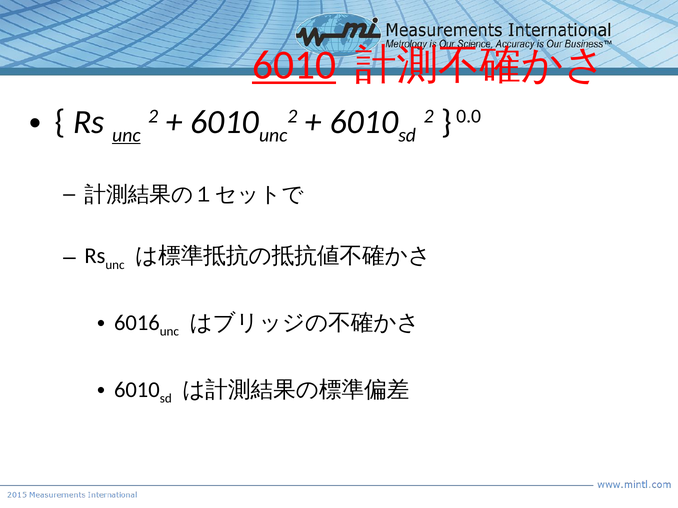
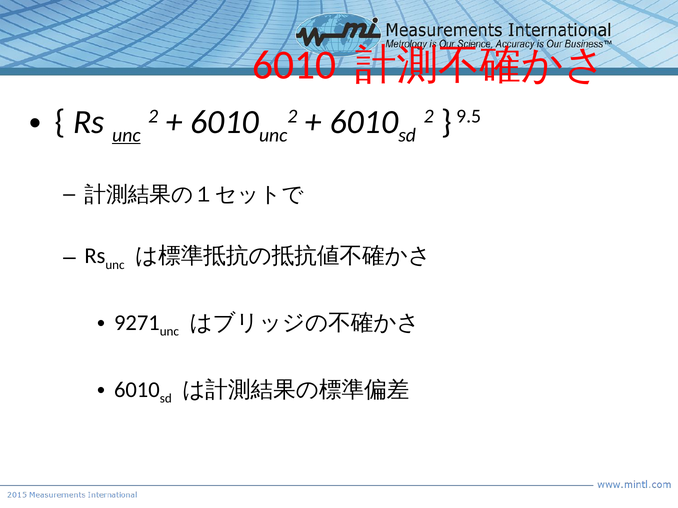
6010 at (294, 65) underline: present -> none
0.0: 0.0 -> 9.5
6016: 6016 -> 9271
